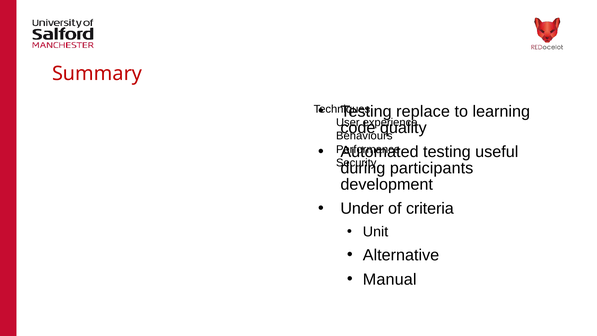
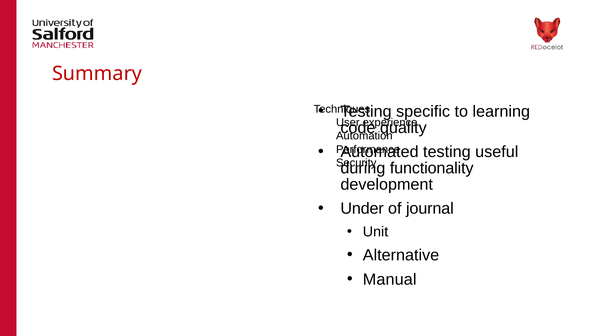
replace: replace -> specific
Behaviours: Behaviours -> Automation
participants: participants -> functionality
criteria: criteria -> journal
